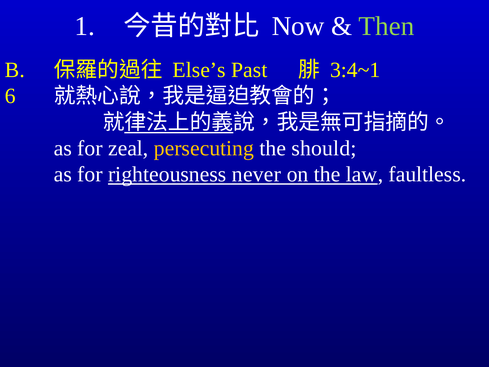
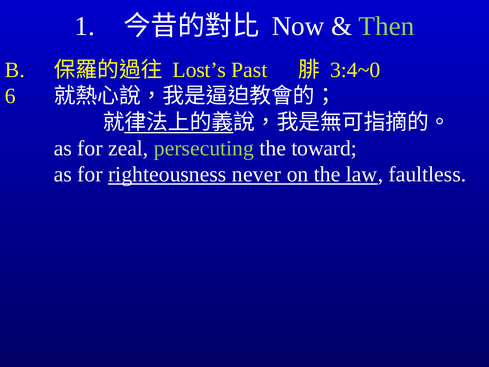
Else’s: Else’s -> Lost’s
3:4~1: 3:4~1 -> 3:4~0
persecuting colour: yellow -> light green
should: should -> toward
